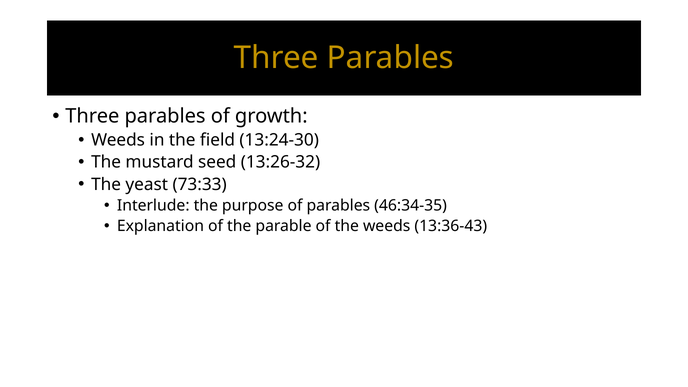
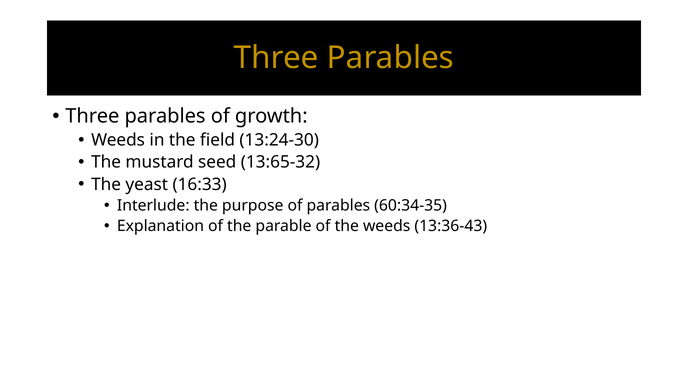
13:26-32: 13:26-32 -> 13:65-32
73:33: 73:33 -> 16:33
46:34-35: 46:34-35 -> 60:34-35
